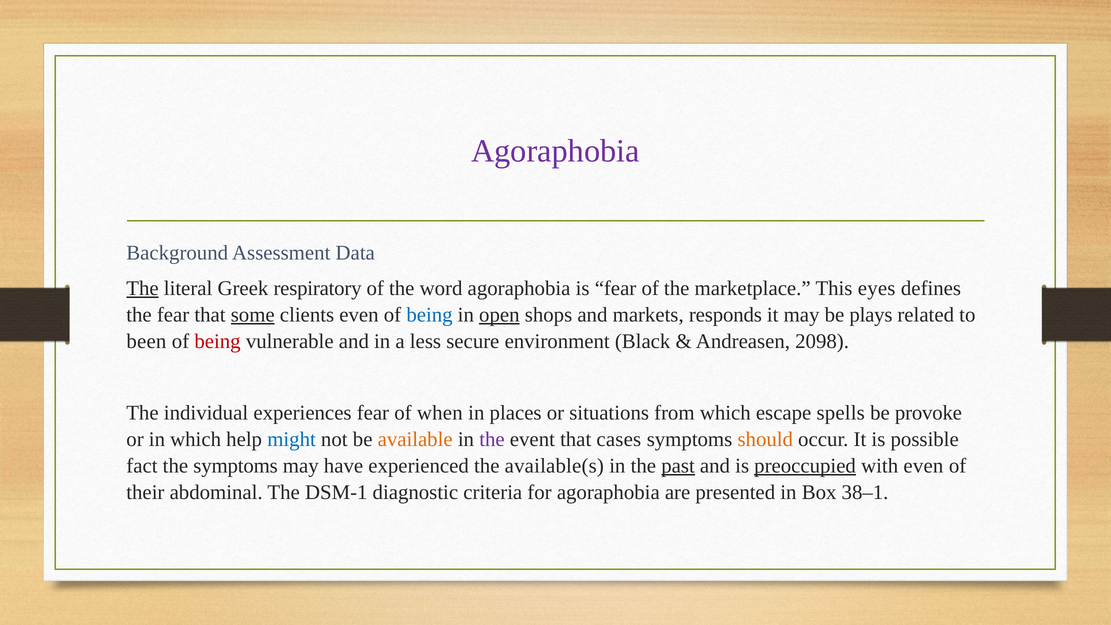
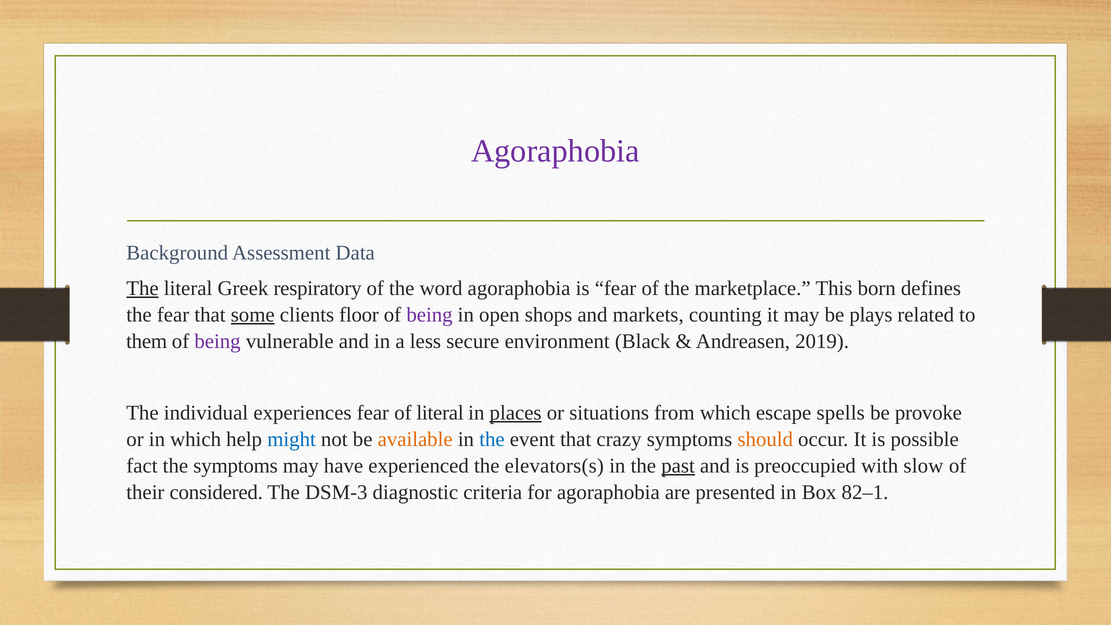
eyes: eyes -> born
clients even: even -> floor
being at (430, 315) colour: blue -> purple
open underline: present -> none
responds: responds -> counting
been: been -> them
being at (218, 341) colour: red -> purple
2098: 2098 -> 2019
of when: when -> literal
places underline: none -> present
the at (492, 439) colour: purple -> blue
cases: cases -> crazy
available(s: available(s -> elevators(s
preoccupied underline: present -> none
with even: even -> slow
abdominal: abdominal -> considered
DSM-1: DSM-1 -> DSM-3
38–1: 38–1 -> 82–1
